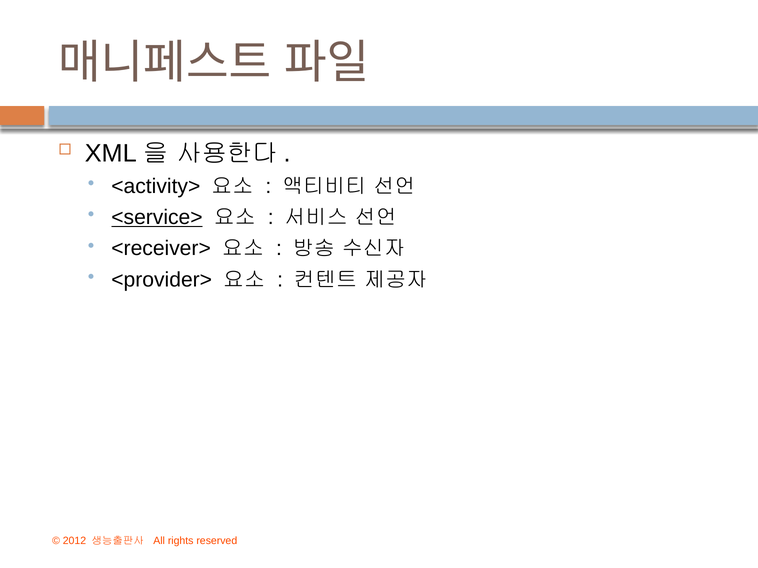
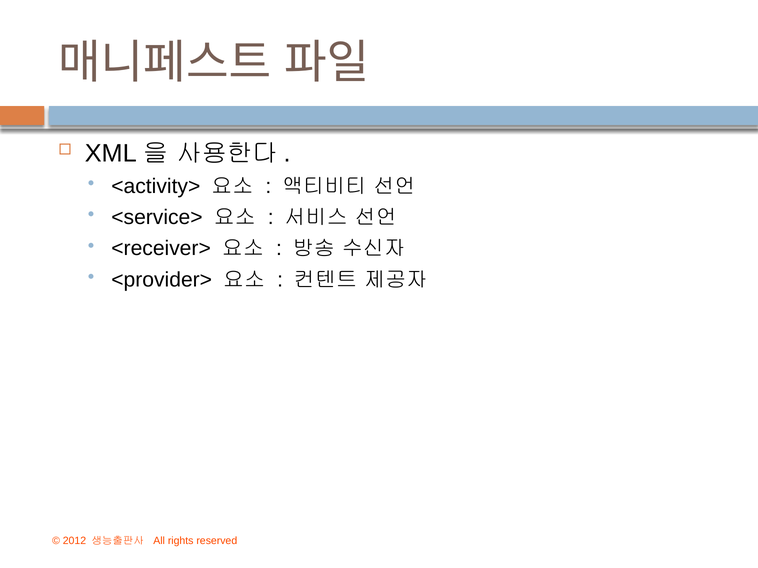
<service> underline: present -> none
